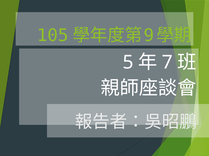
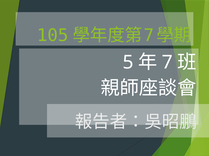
9 at (149, 36): 9 -> 7
